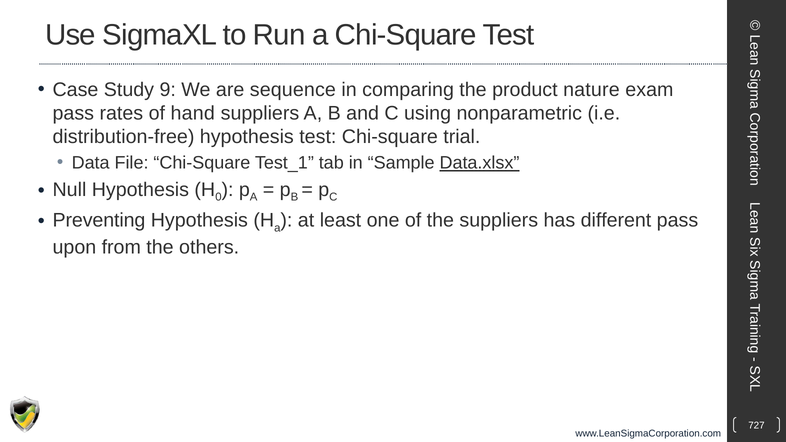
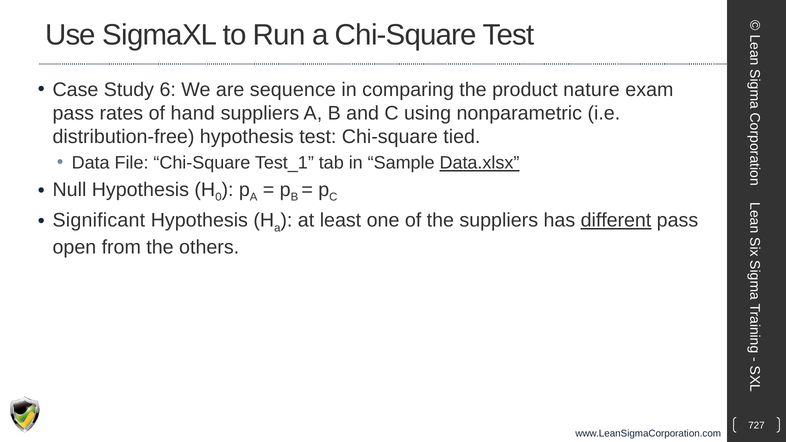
9: 9 -> 6
trial: trial -> tied
Preventing: Preventing -> Significant
different underline: none -> present
upon: upon -> open
